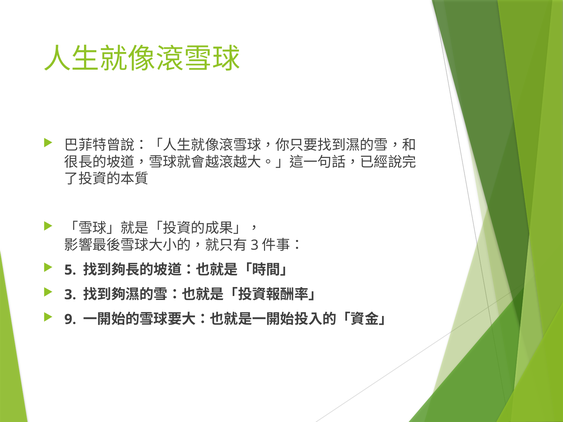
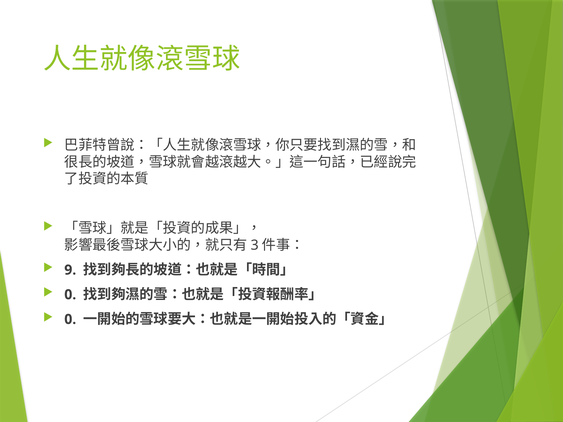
5: 5 -> 9
3 at (70, 295): 3 -> 0
9 at (70, 320): 9 -> 0
